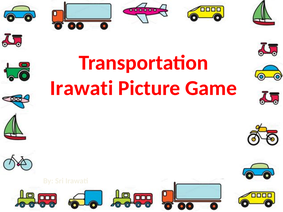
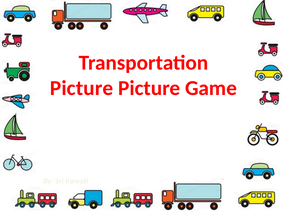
Irawati at (82, 88): Irawati -> Picture
